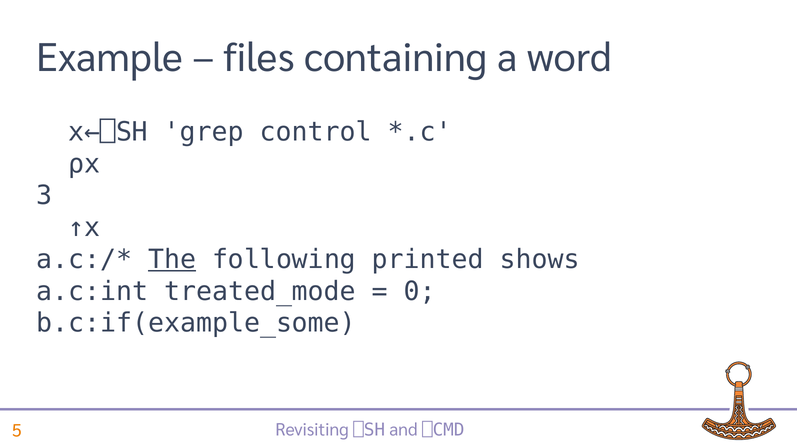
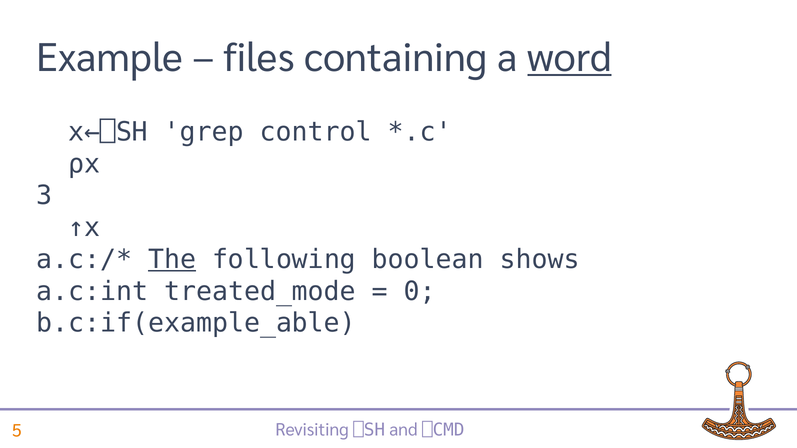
word underline: none -> present
printed: printed -> boolean
b.c:if(example_some: b.c:if(example_some -> b.c:if(example_able
